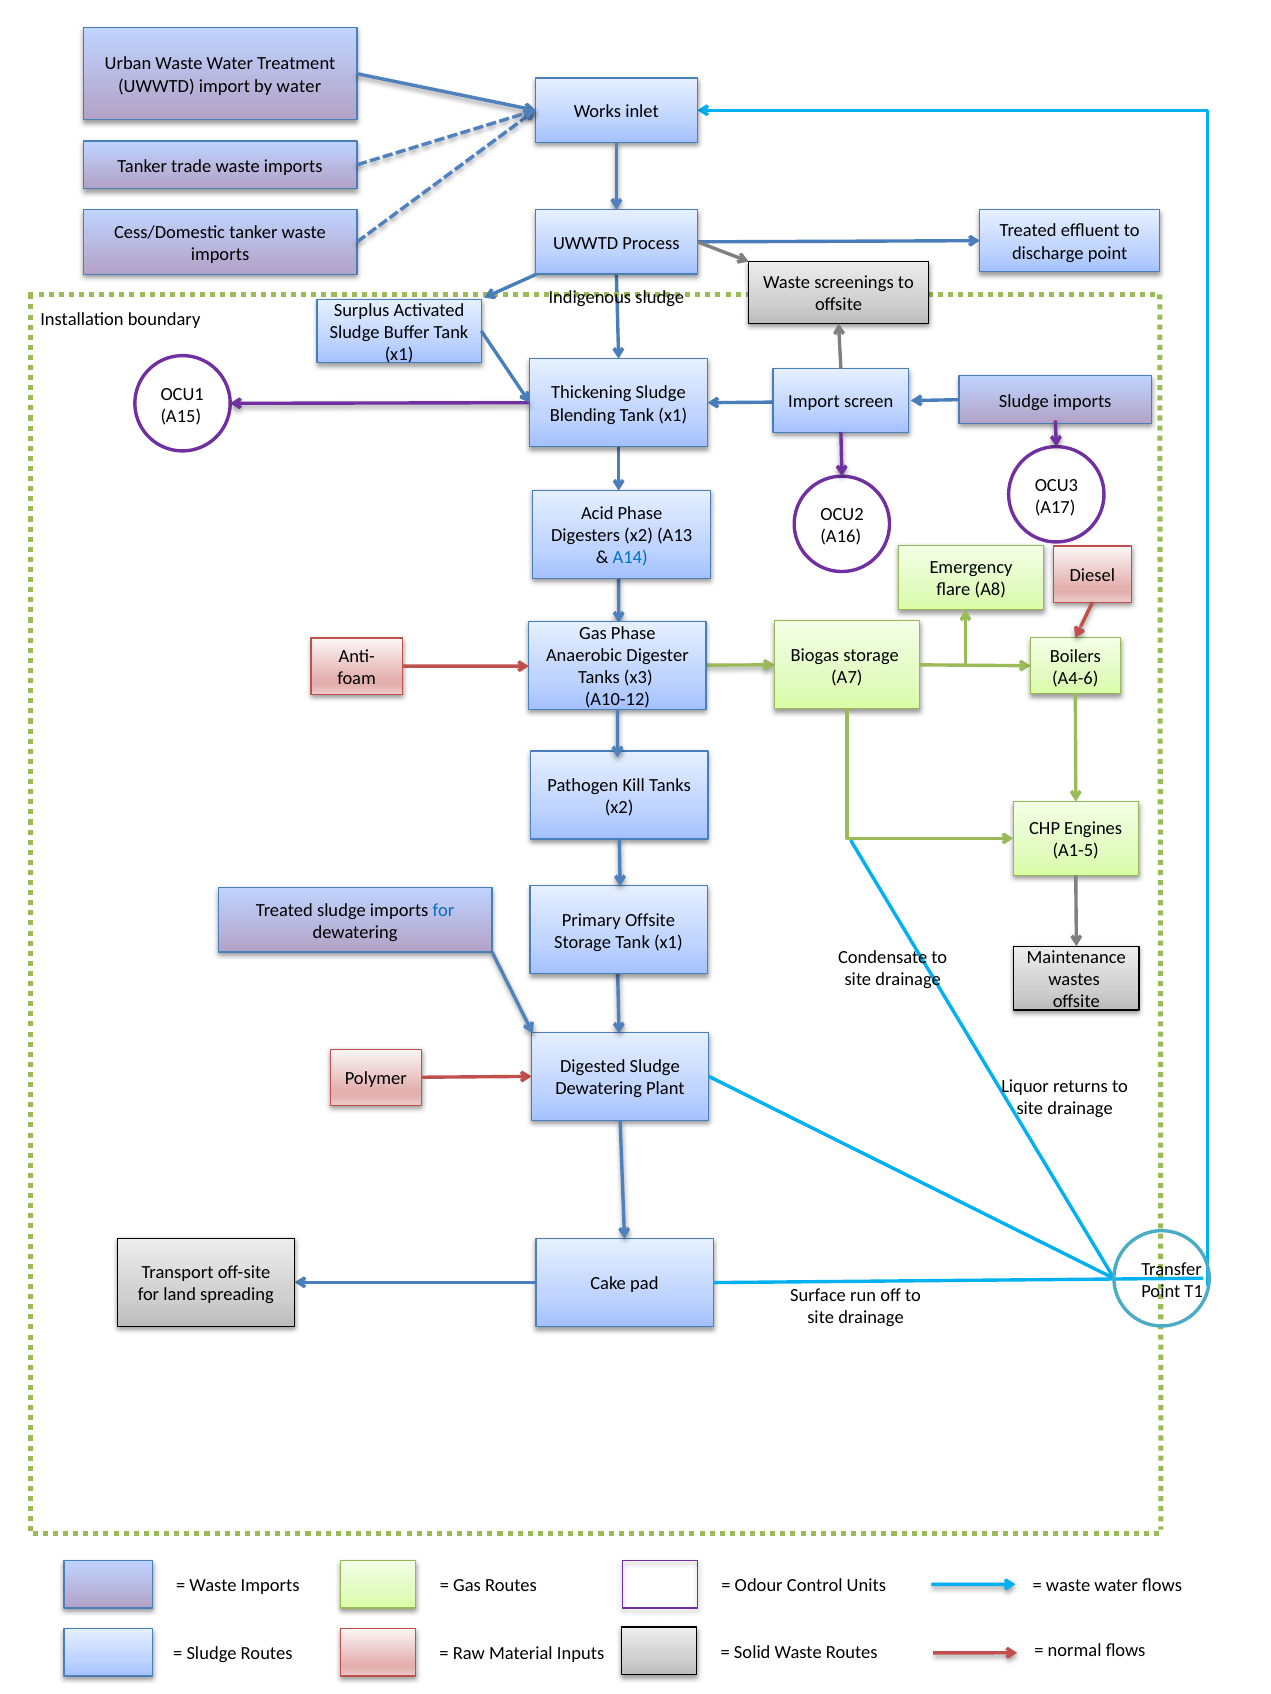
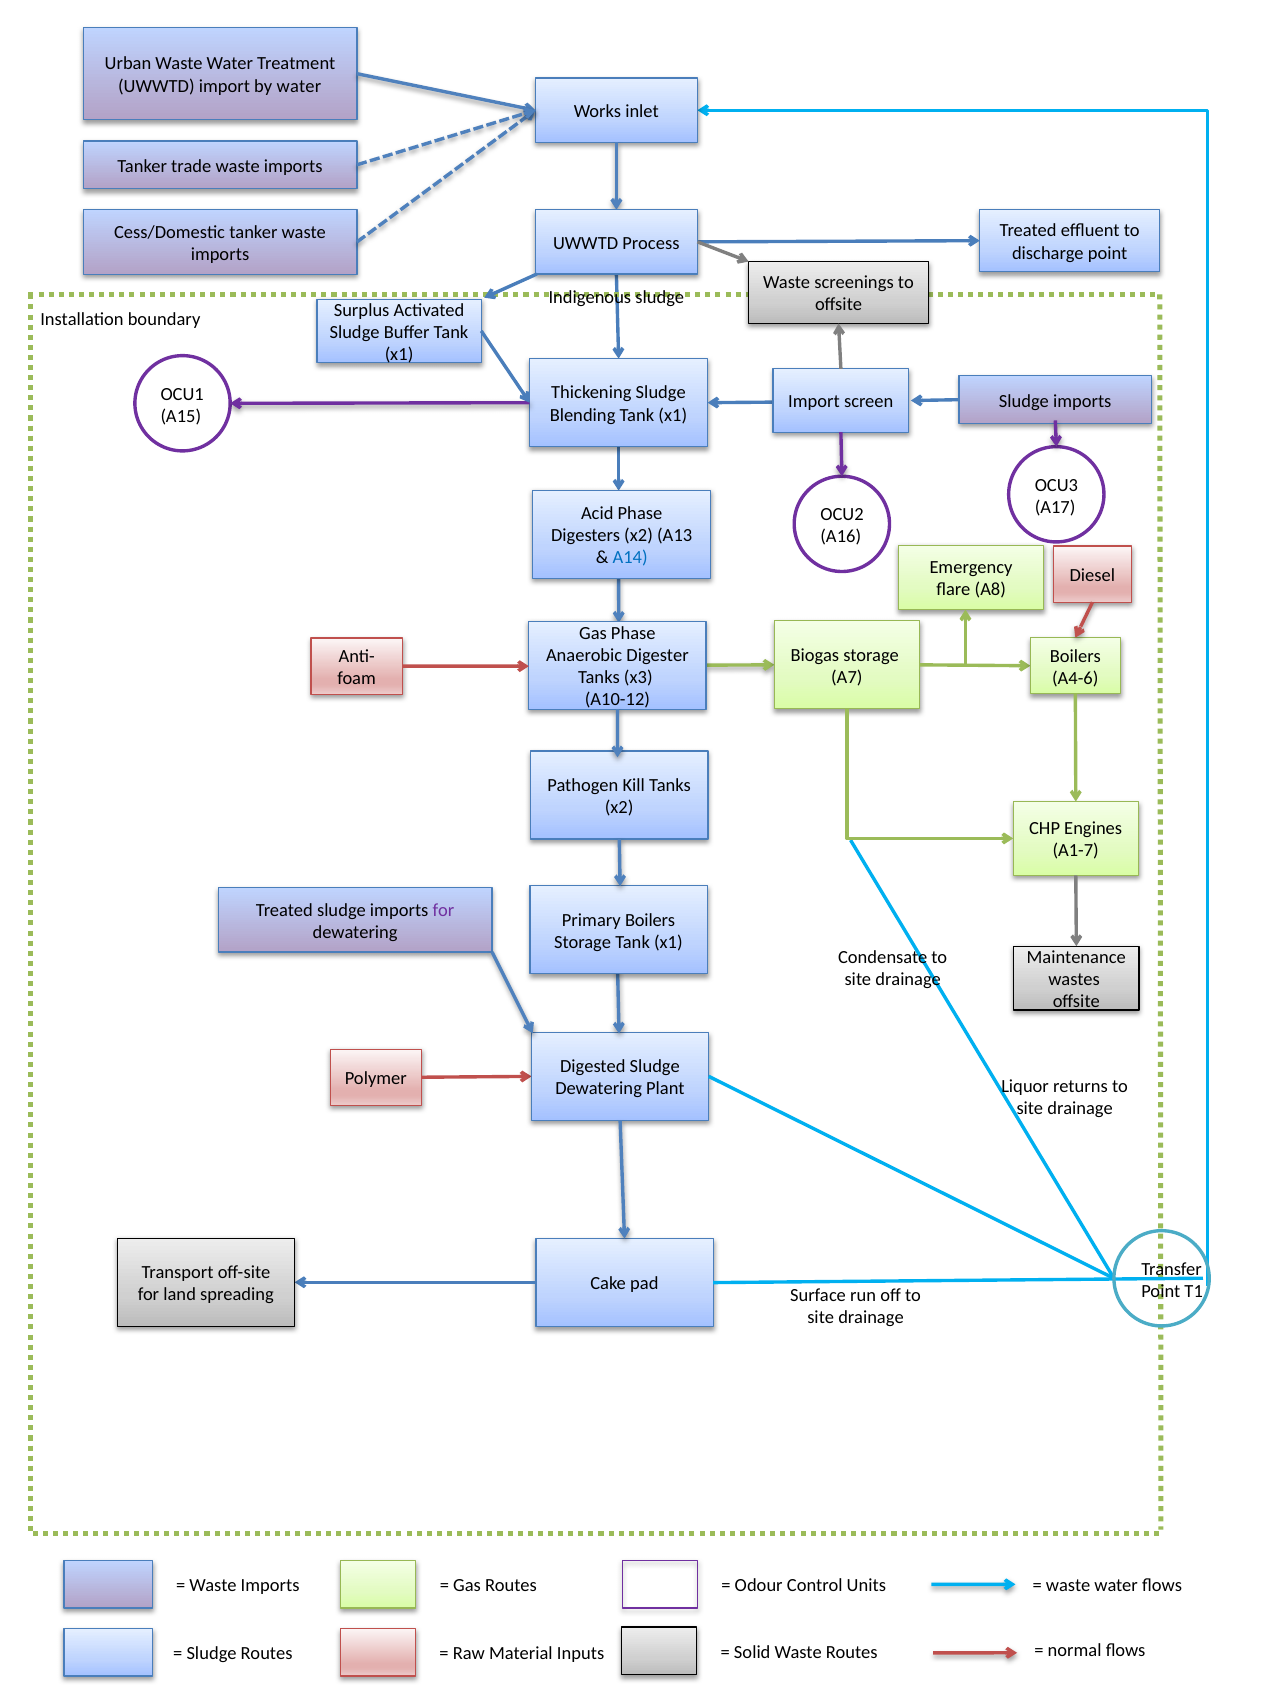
A1-5: A1-5 -> A1-7
for at (443, 910) colour: blue -> purple
Primary Offsite: Offsite -> Boilers
